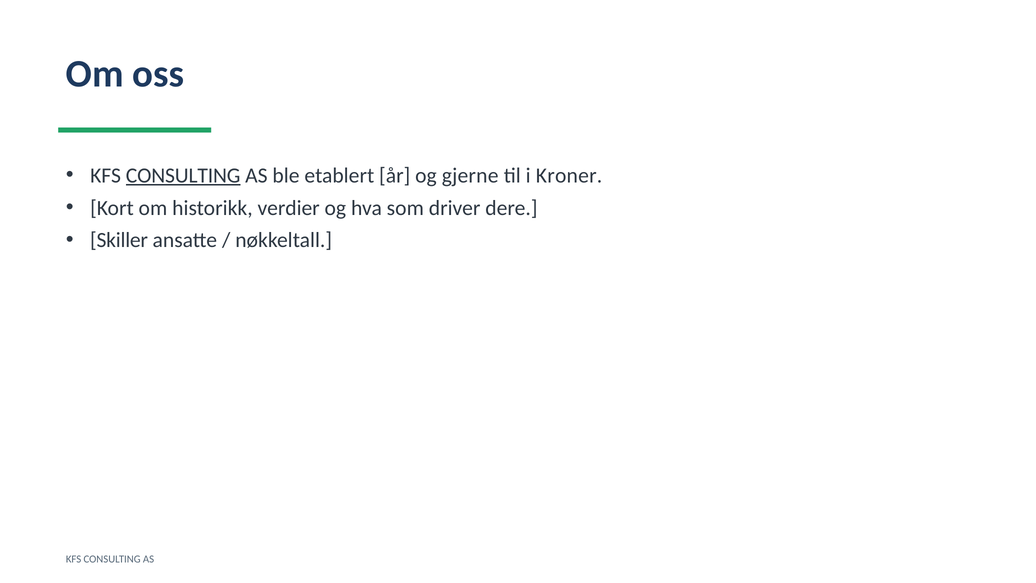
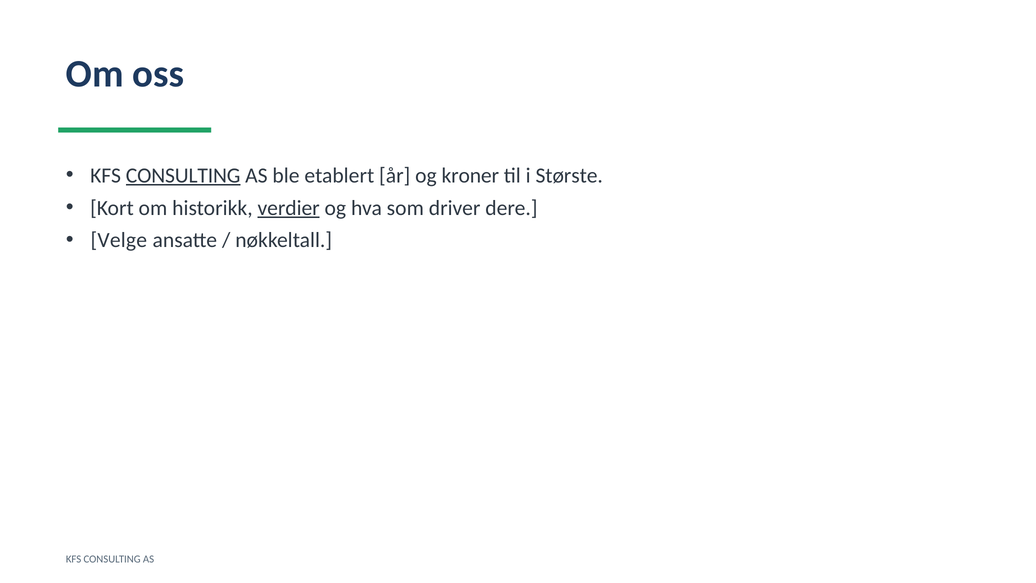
gjerne: gjerne -> kroner
Kroner: Kroner -> Største
verdier underline: none -> present
Skiller: Skiller -> Velge
